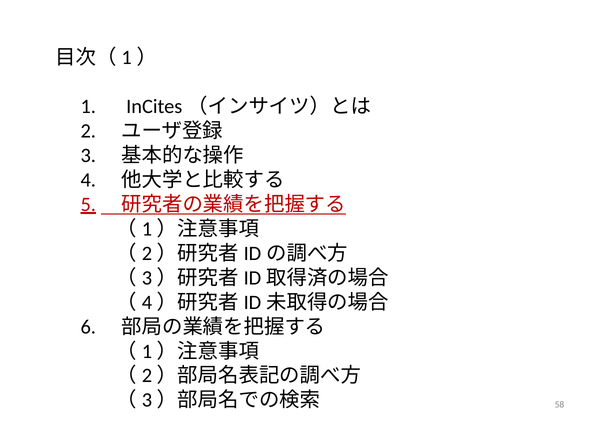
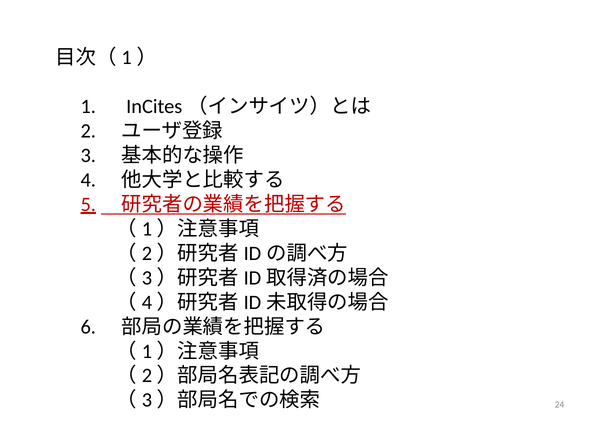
58: 58 -> 24
